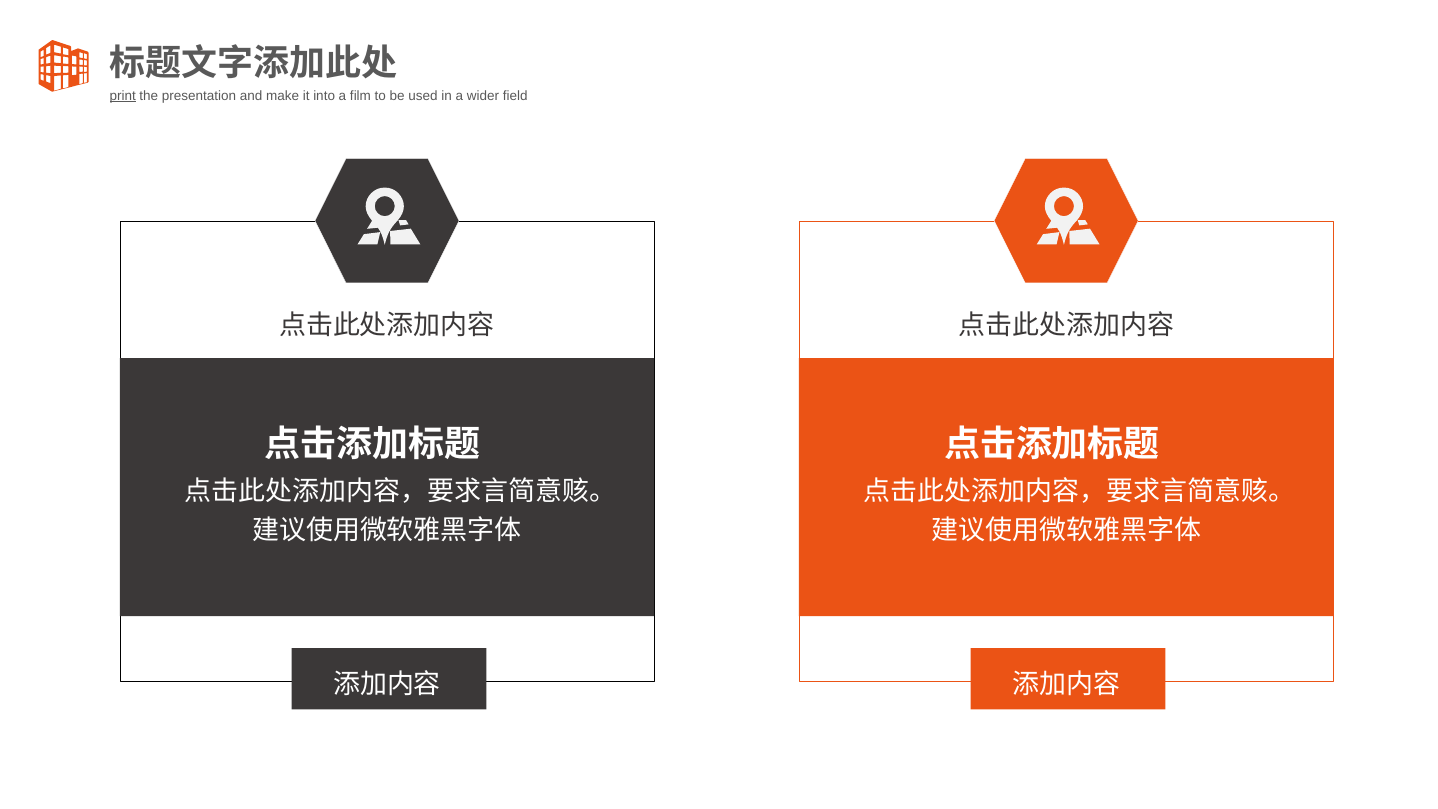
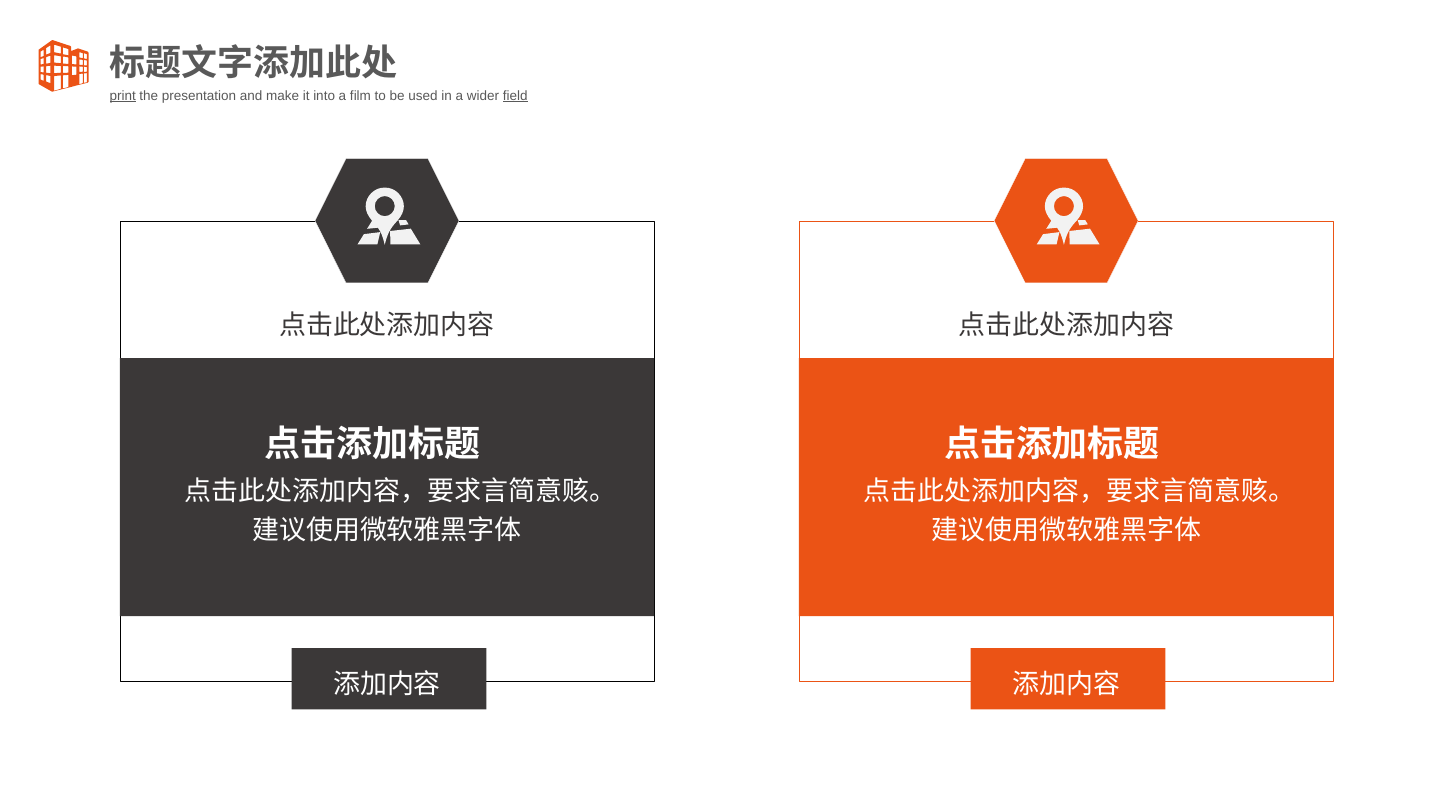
field underline: none -> present
